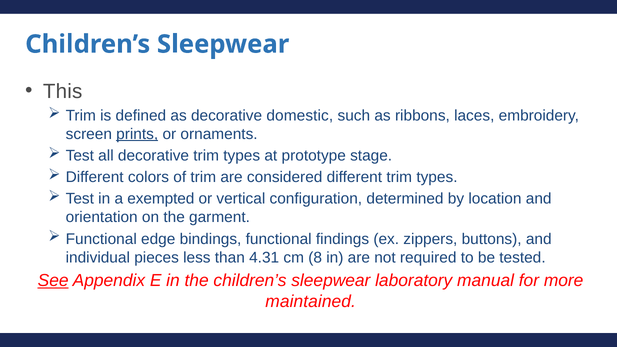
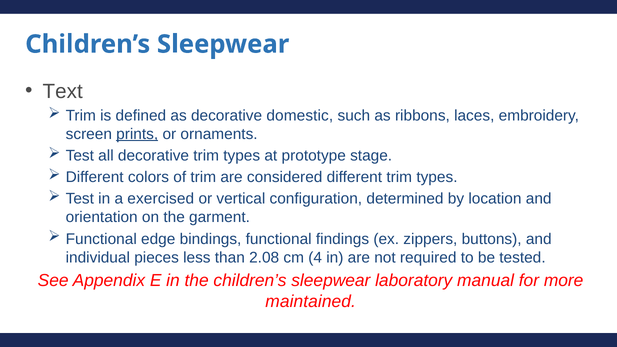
This: This -> Text
exempted: exempted -> exercised
4.31: 4.31 -> 2.08
8: 8 -> 4
See underline: present -> none
